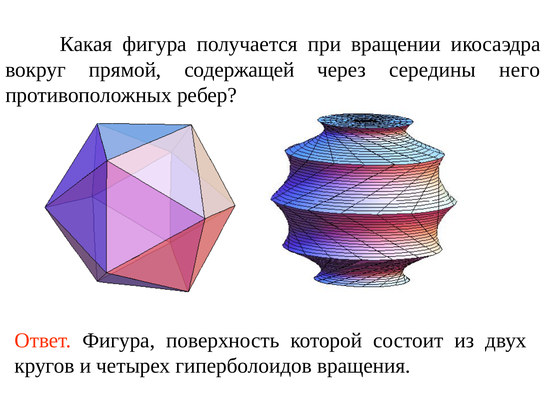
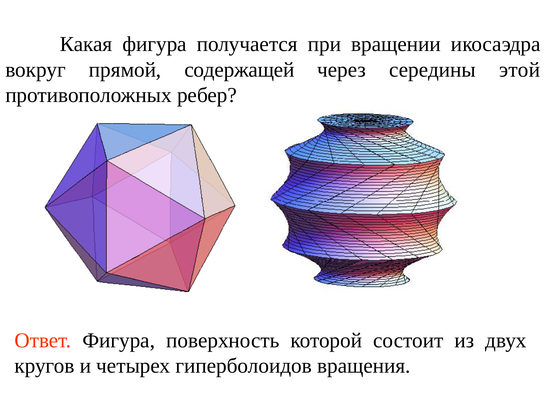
него: него -> этой
